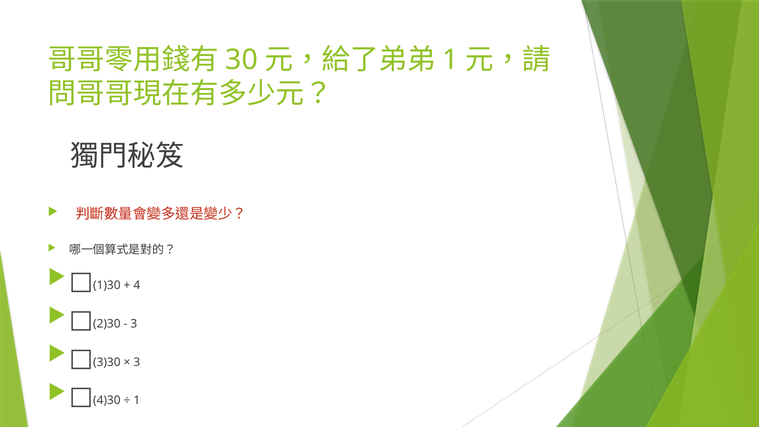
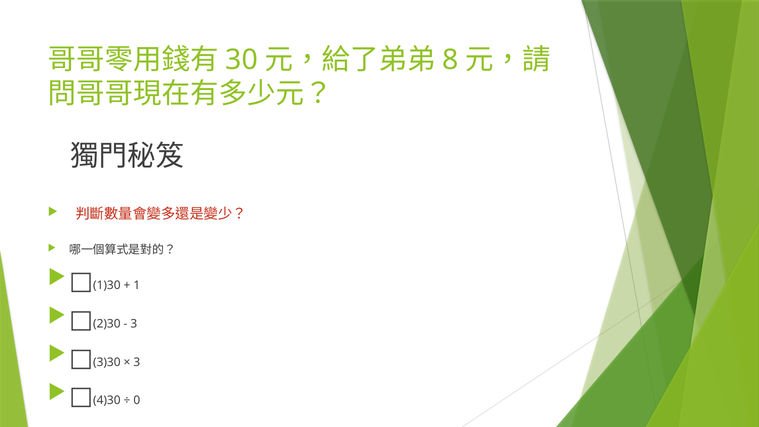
1 at (451, 60): 1 -> 8
4: 4 -> 1
1 at (137, 400): 1 -> 0
